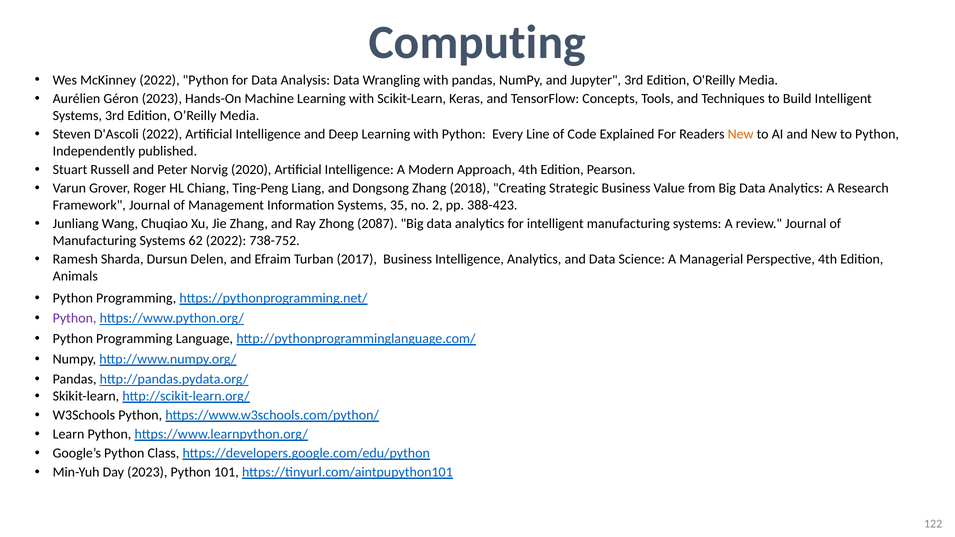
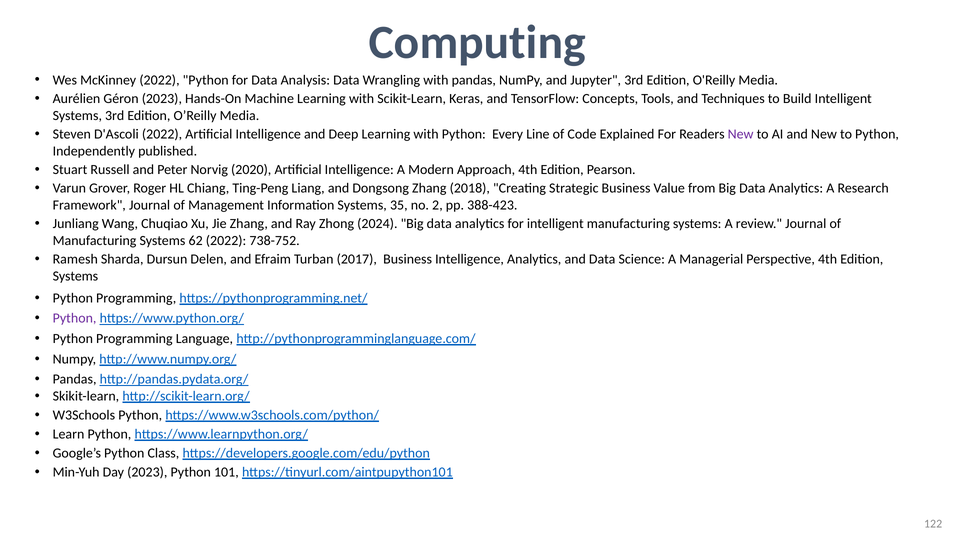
New at (741, 134) colour: orange -> purple
2087: 2087 -> 2024
Animals at (75, 276): Animals -> Systems
